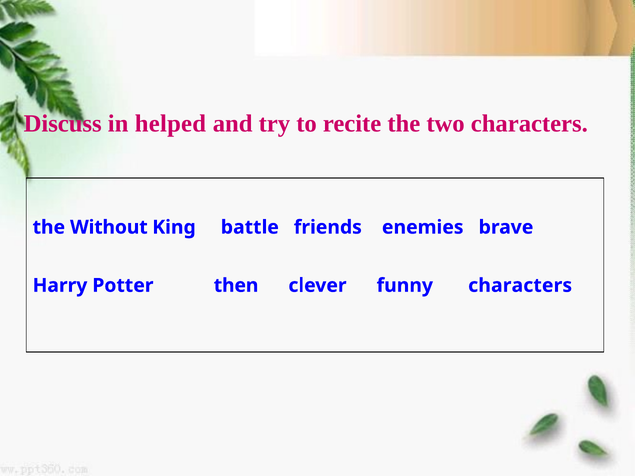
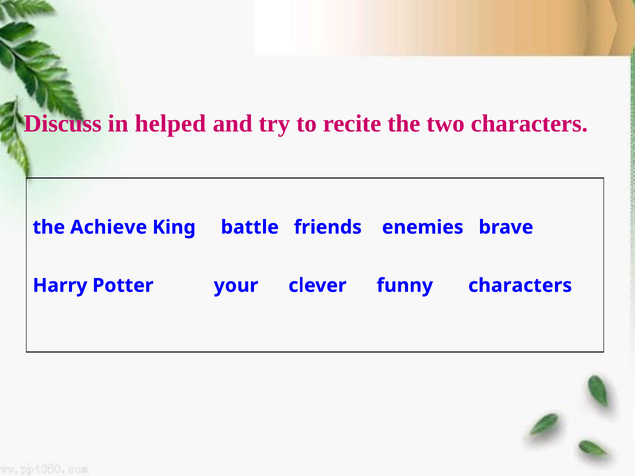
Without: Without -> Achieve
then: then -> your
